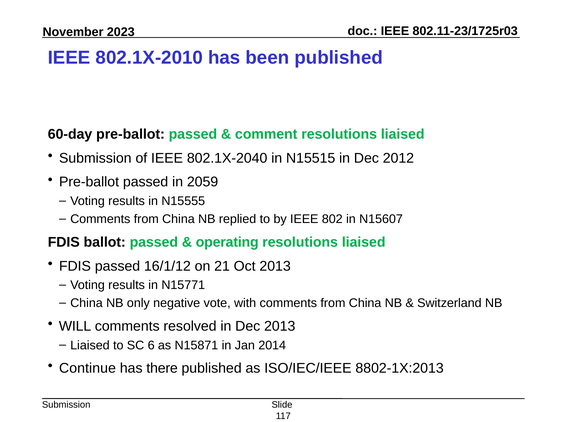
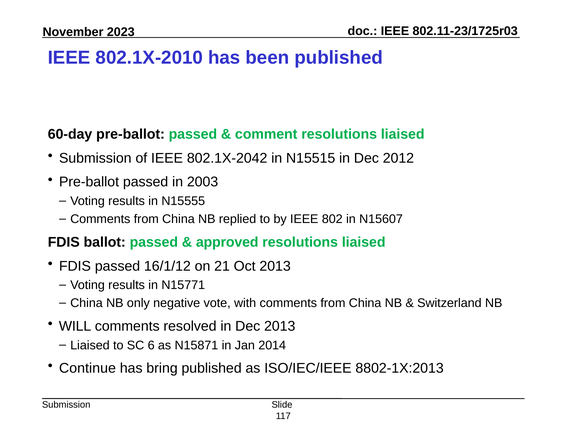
802.1X-2040: 802.1X-2040 -> 802.1X-2042
2059: 2059 -> 2003
operating: operating -> approved
there: there -> bring
